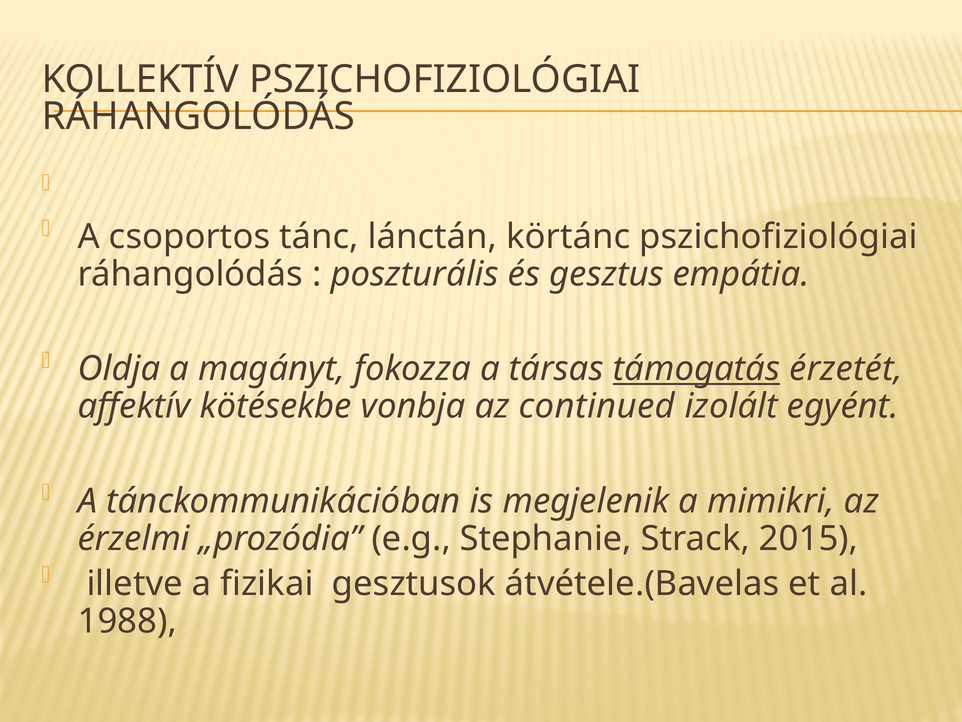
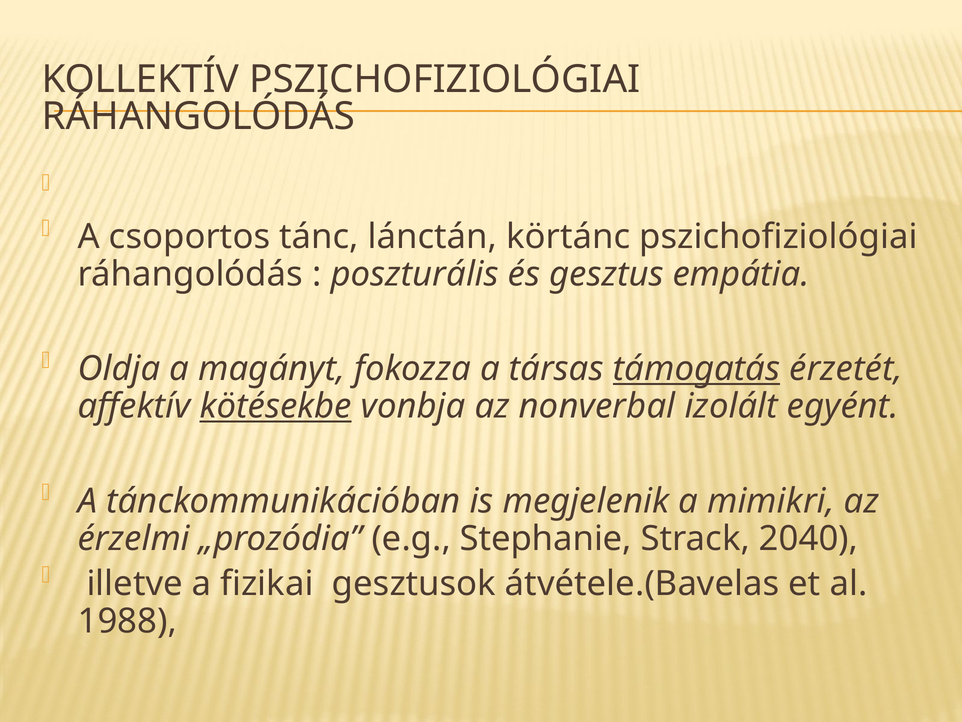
kötésekbe underline: none -> present
continued: continued -> nonverbal
2015: 2015 -> 2040
